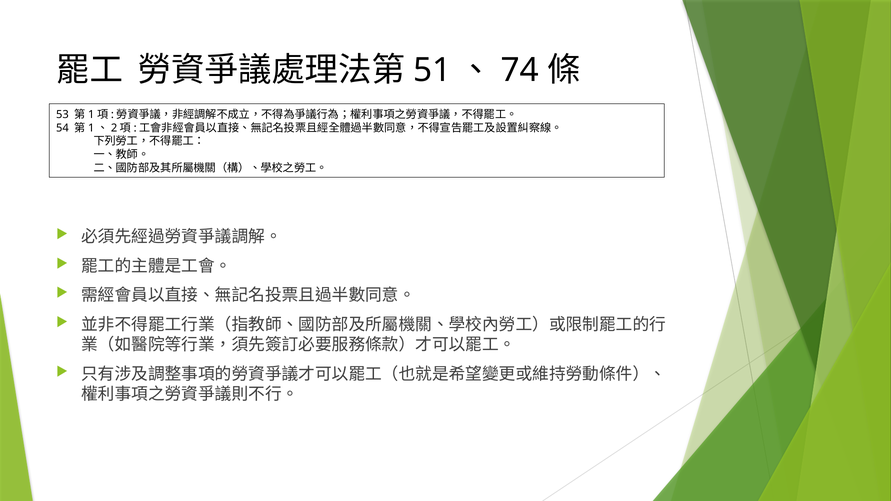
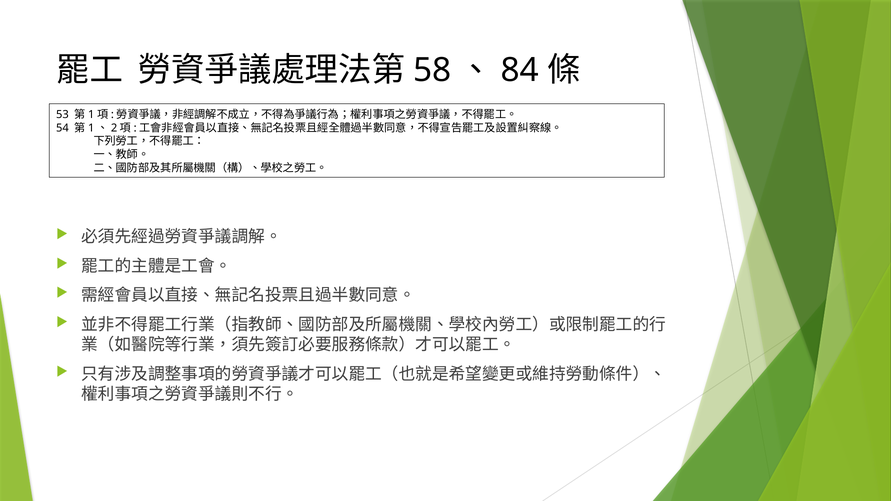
51: 51 -> 58
74: 74 -> 84
